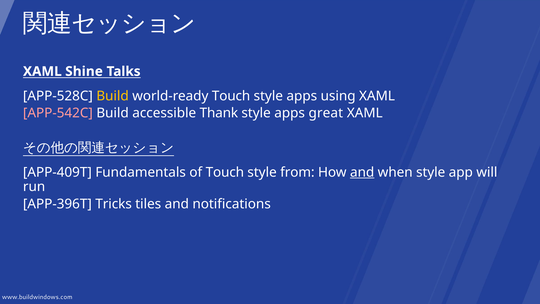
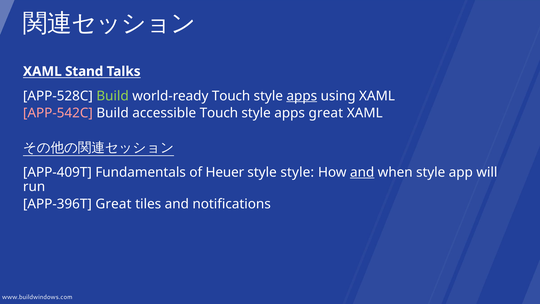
Shine: Shine -> Stand
Build at (113, 96) colour: yellow -> light green
apps at (302, 96) underline: none -> present
accessible Thank: Thank -> Touch
of Touch: Touch -> Heuer
style from: from -> style
APP-396T Tricks: Tricks -> Great
